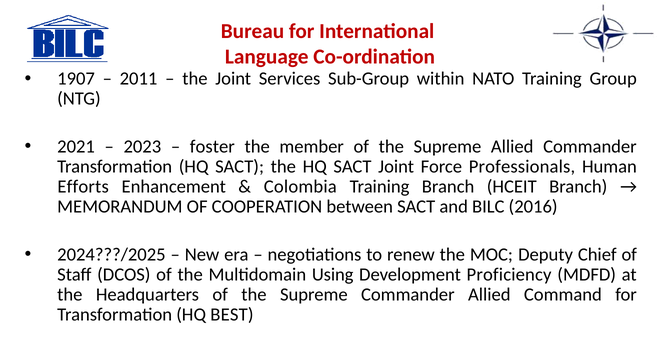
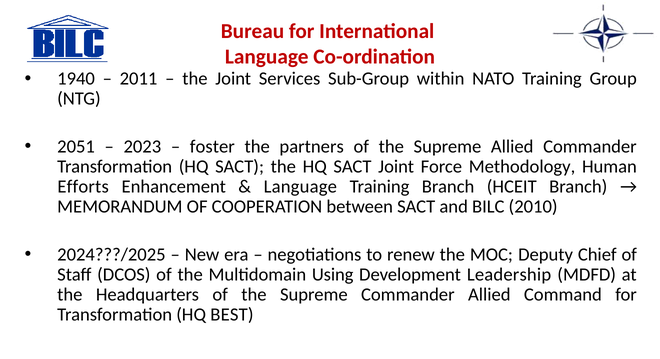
1907: 1907 -> 1940
2021: 2021 -> 2051
member: member -> partners
Professionals: Professionals -> Methodology
Colombia at (300, 187): Colombia -> Language
2016: 2016 -> 2010
Proficiency: Proficiency -> Leadership
